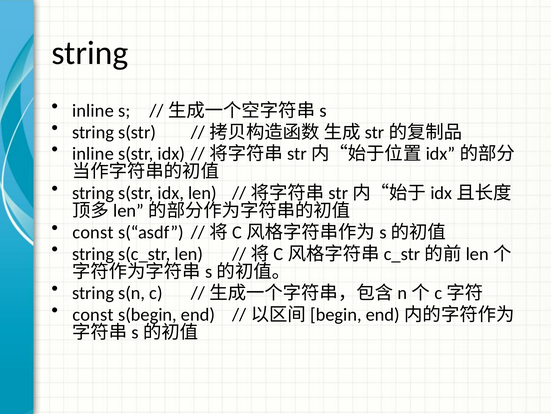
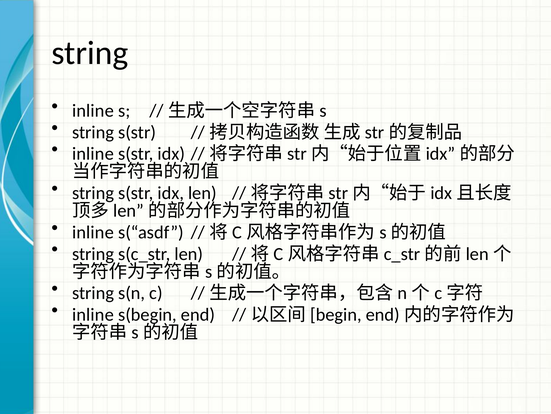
const at (93, 232): const -> inline
const at (93, 314): const -> inline
